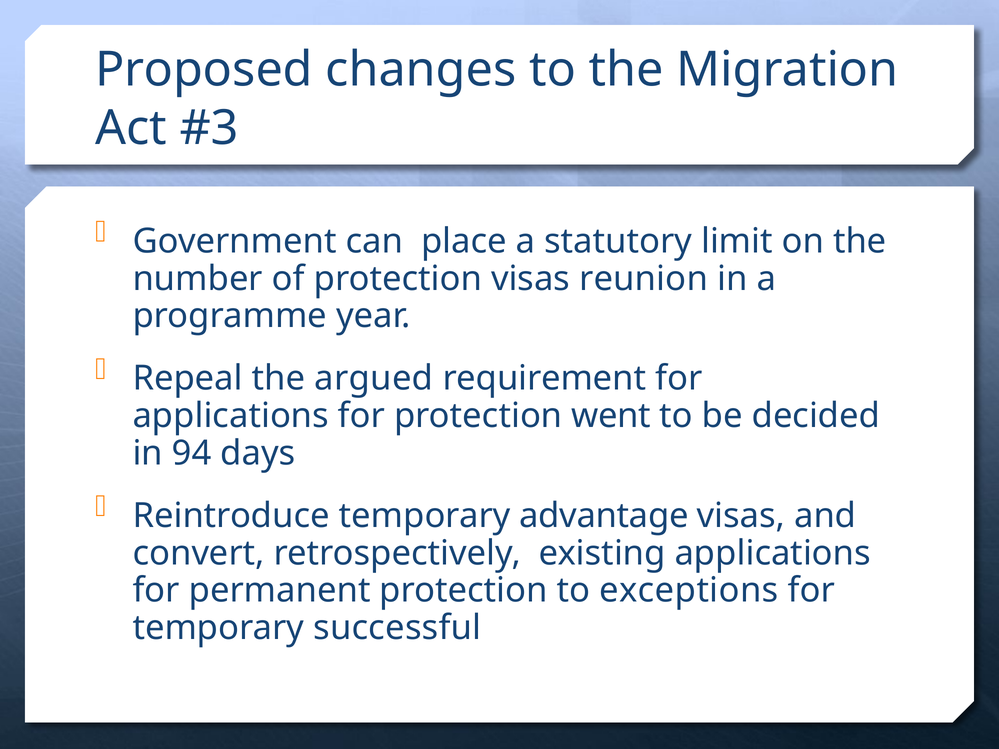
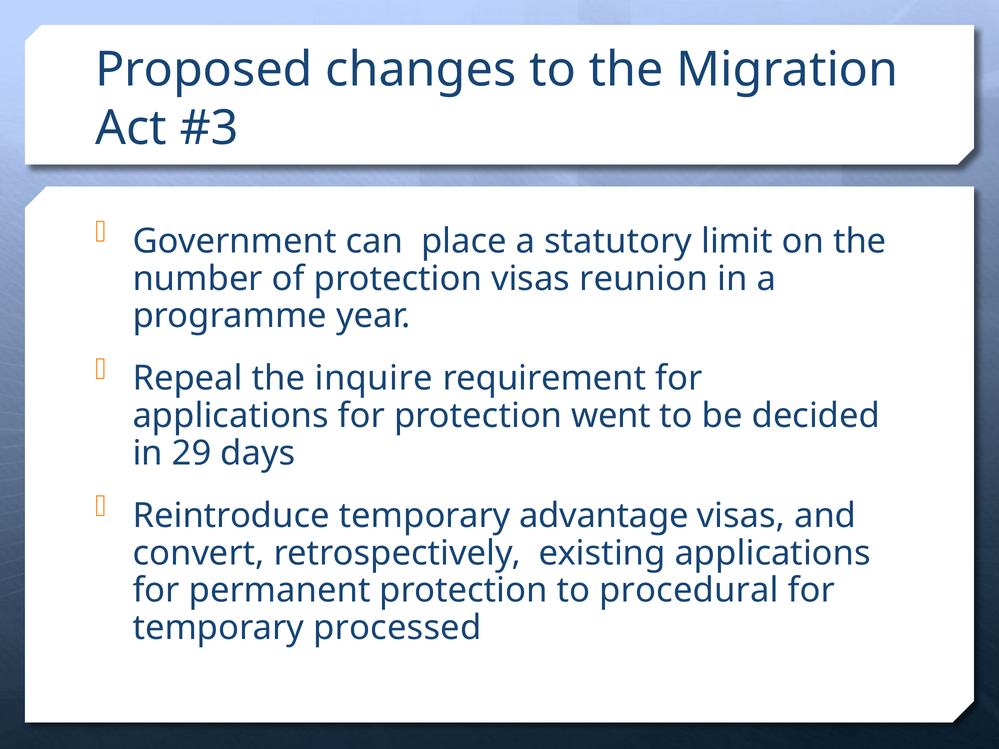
argued: argued -> inquire
94: 94 -> 29
exceptions: exceptions -> procedural
successful: successful -> processed
